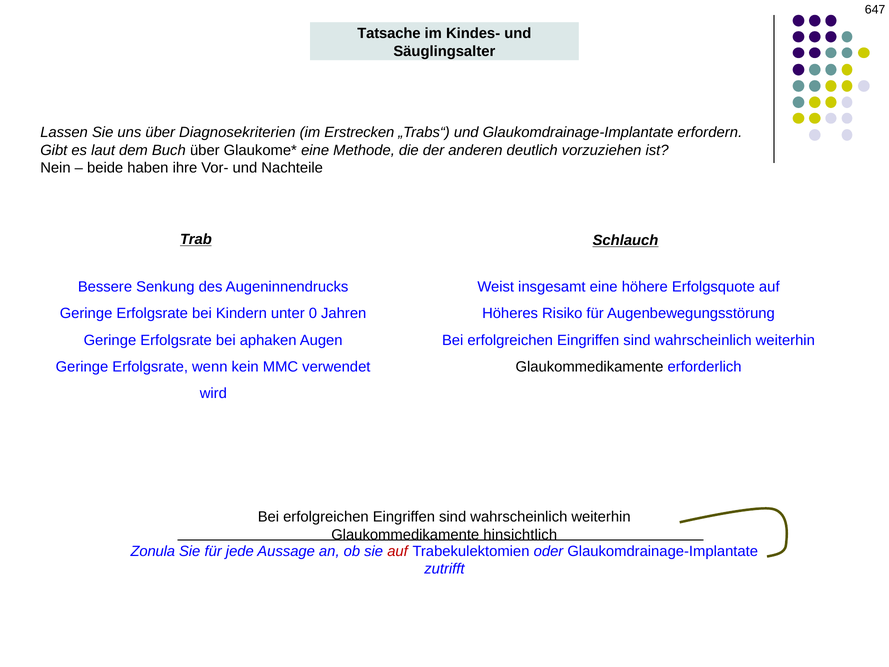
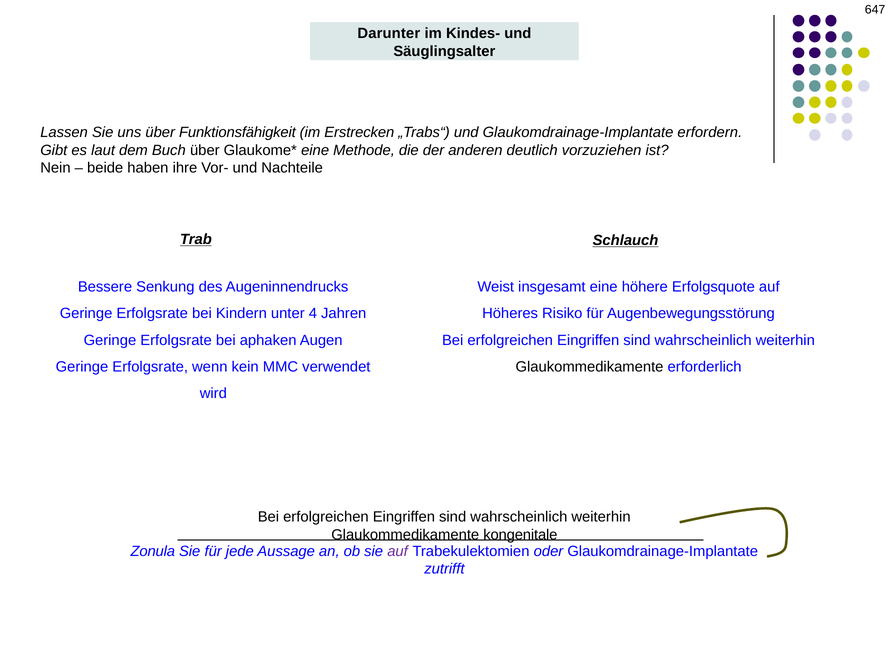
Tatsache: Tatsache -> Darunter
Diagnosekriterien: Diagnosekriterien -> Funktionsfähigkeit
0: 0 -> 4
hinsichtlich: hinsichtlich -> kongenitale
auf at (398, 551) colour: red -> purple
